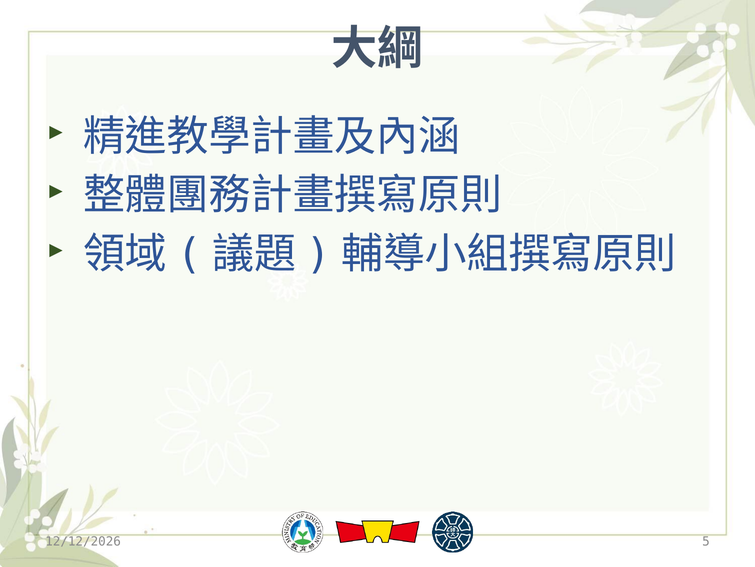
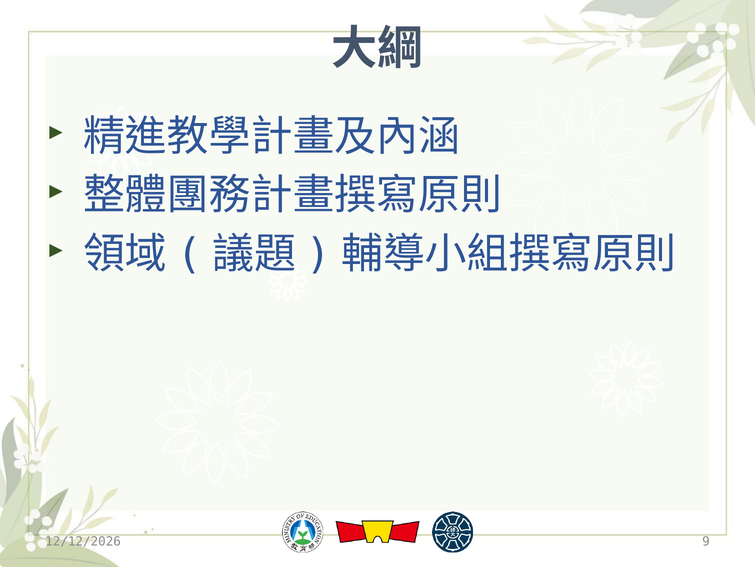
5: 5 -> 9
